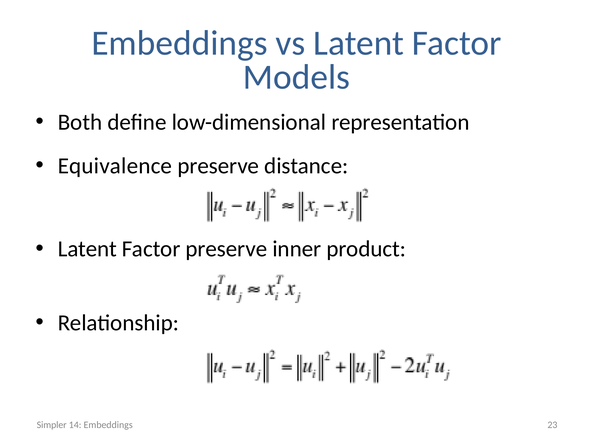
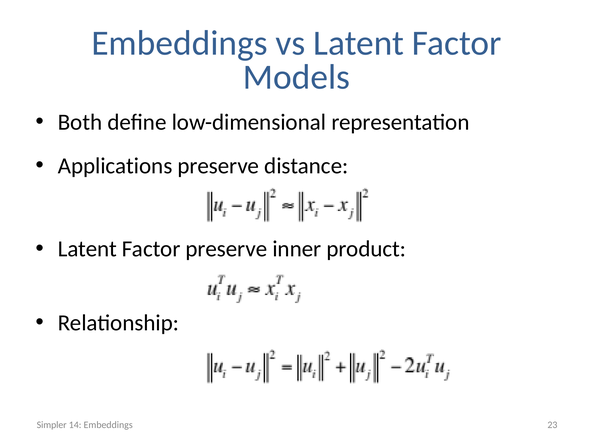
Equivalence: Equivalence -> Applications
